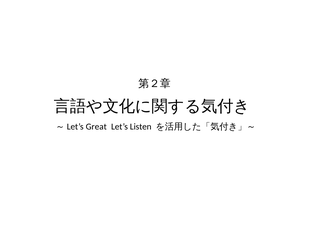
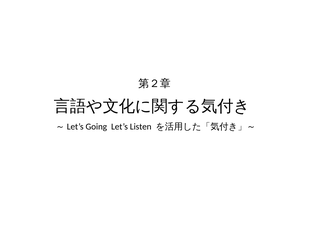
Great: Great -> Going
